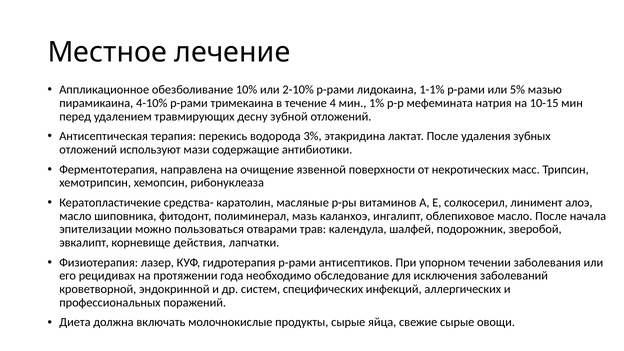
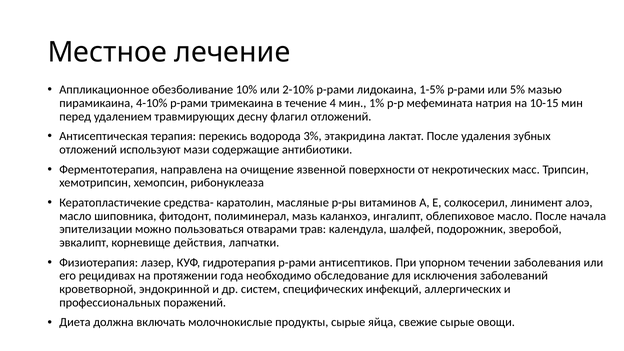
1-1%: 1-1% -> 1-5%
зубной: зубной -> флагил
